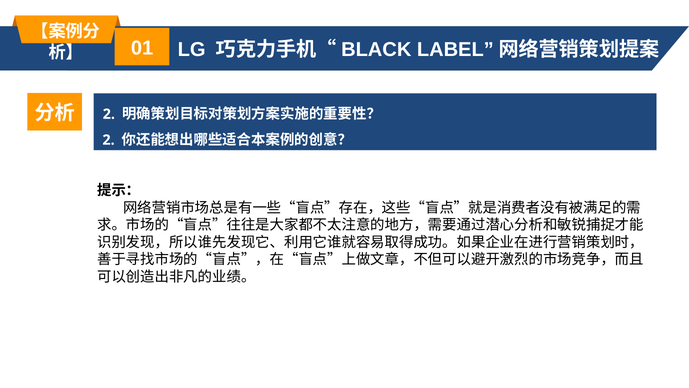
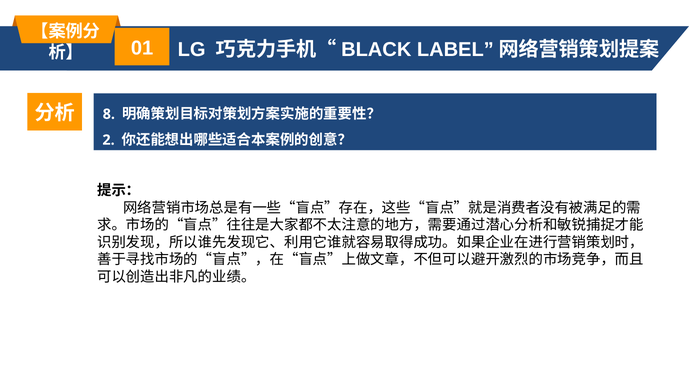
2 at (109, 114): 2 -> 8
